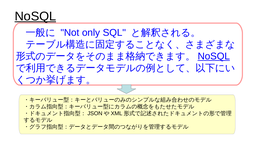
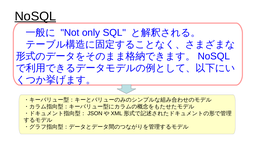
NoSQL at (214, 56) underline: present -> none
